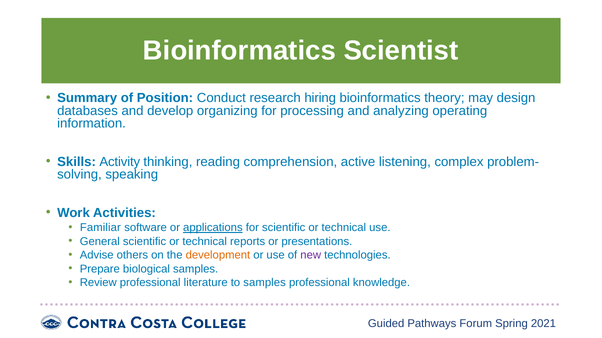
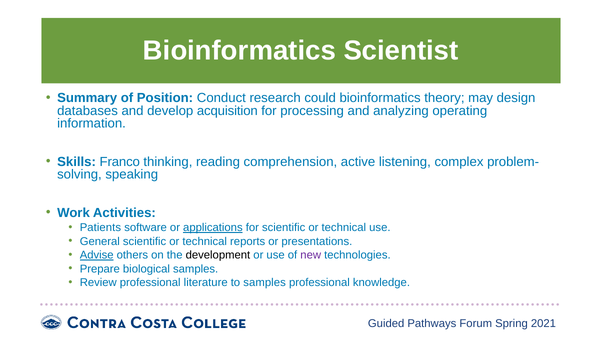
hiring: hiring -> could
organizing: organizing -> acquisition
Activity: Activity -> Franco
Familiar: Familiar -> Patients
Advise underline: none -> present
development colour: orange -> black
